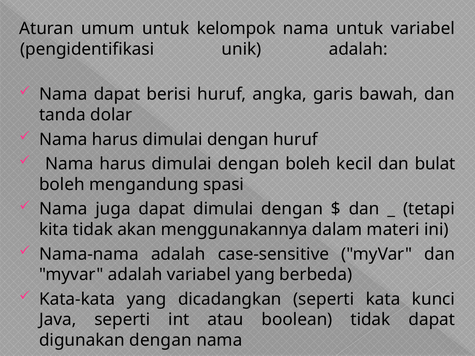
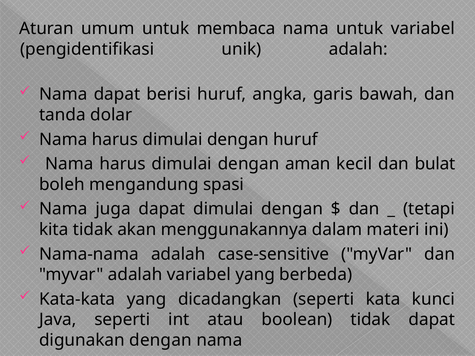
kelompok: kelompok -> membaca
dengan boleh: boleh -> aman
